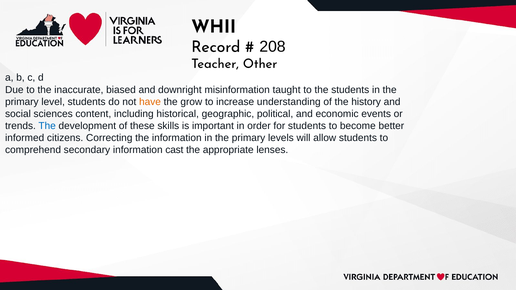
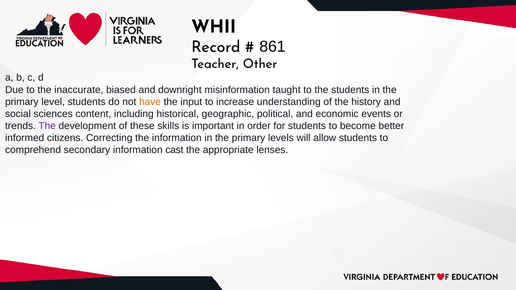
208: 208 -> 861
grow: grow -> input
The at (47, 126) colour: blue -> purple
